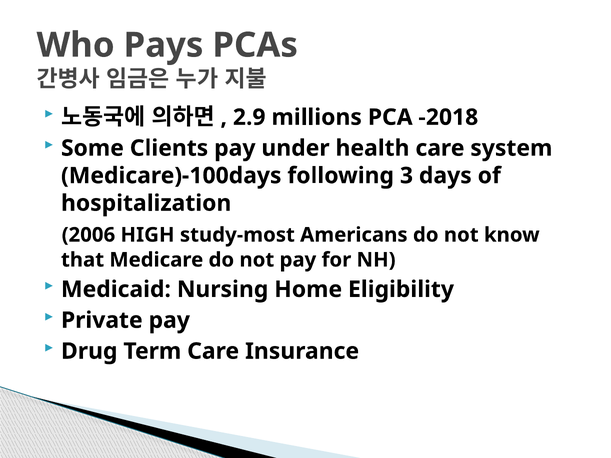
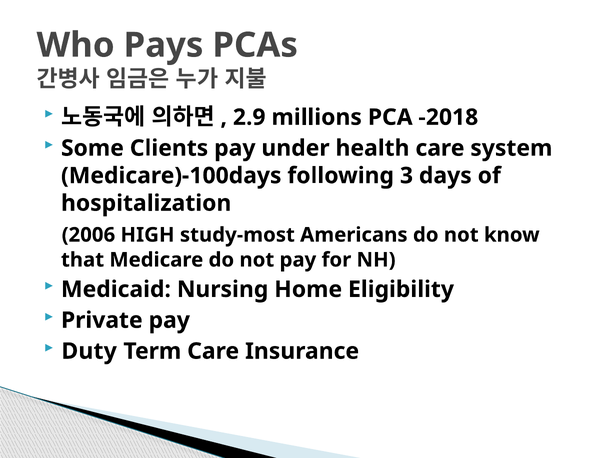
Drug: Drug -> Duty
